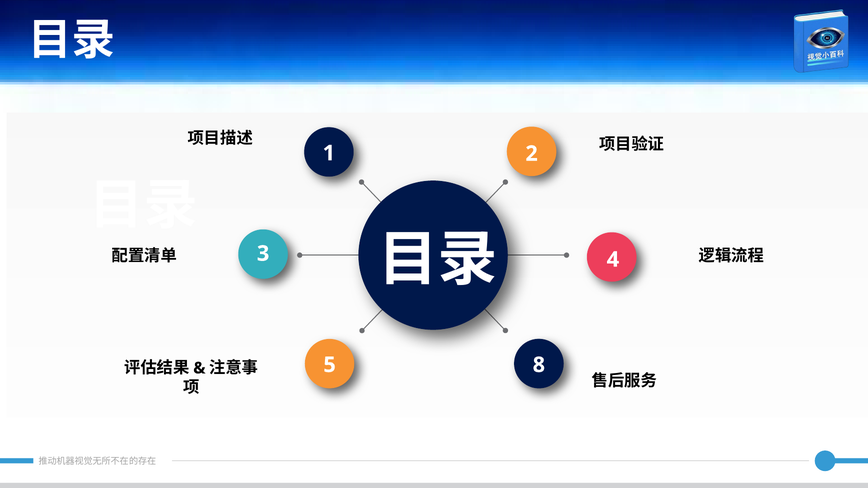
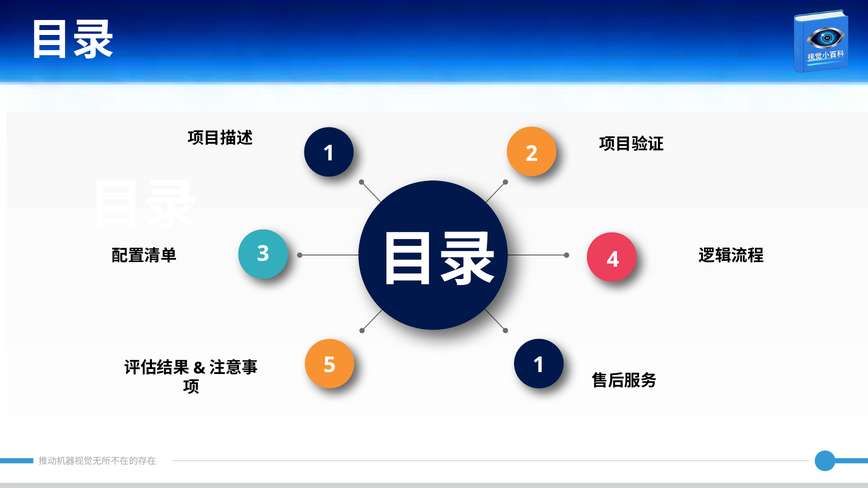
5 8: 8 -> 1
